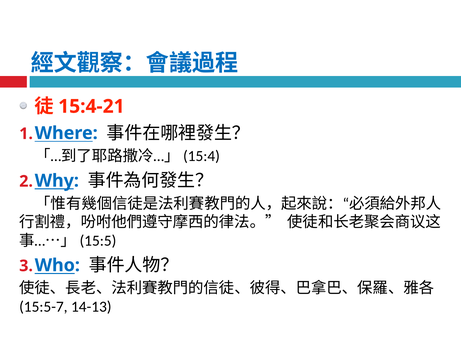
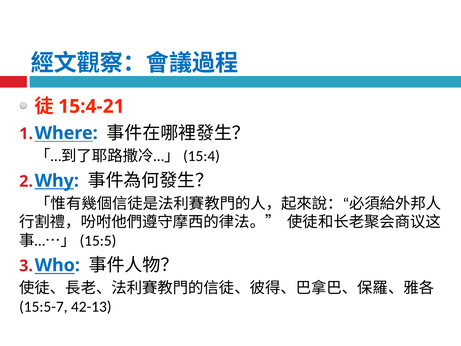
14-13: 14-13 -> 42-13
